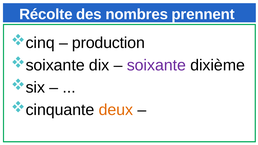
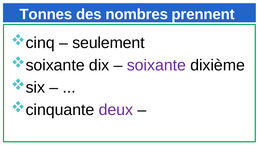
Récolte: Récolte -> Tonnes
production: production -> seulement
deux colour: orange -> purple
